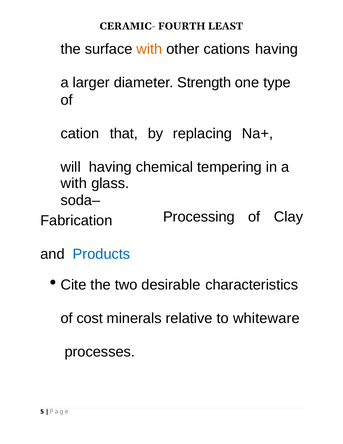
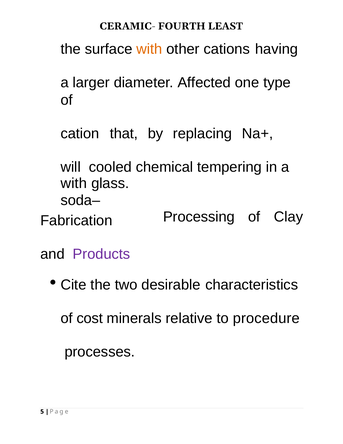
Strength: Strength -> Affected
will having: having -> cooled
Products colour: blue -> purple
whiteware: whiteware -> procedure
